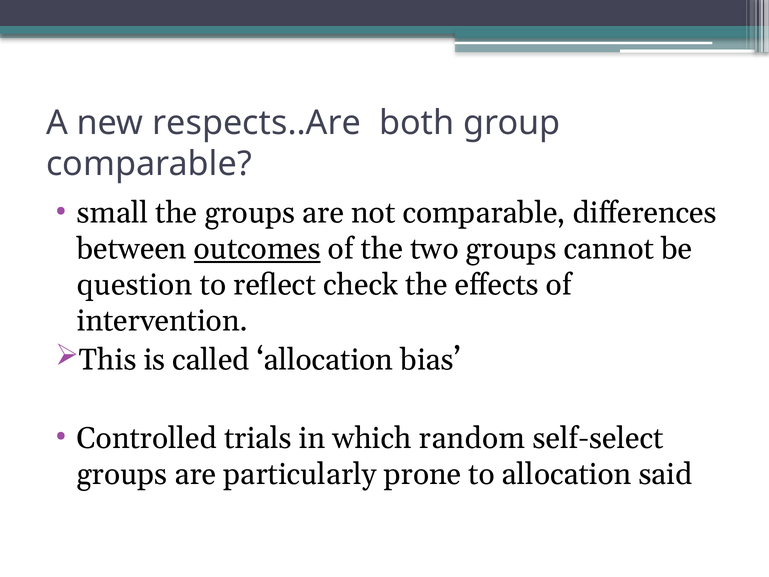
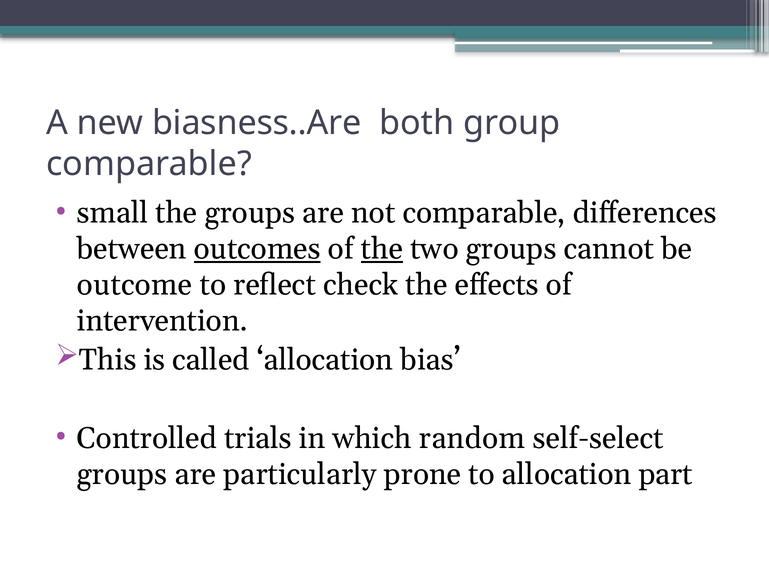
respects..Are: respects..Are -> biasness..Are
the at (382, 249) underline: none -> present
question: question -> outcome
said: said -> part
